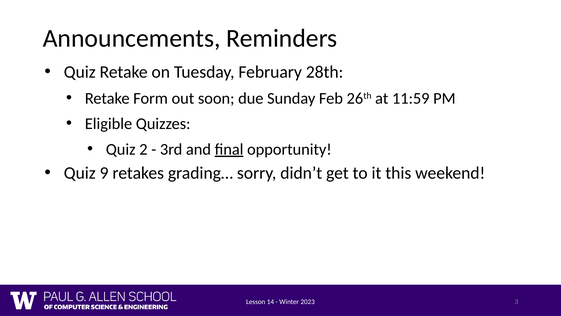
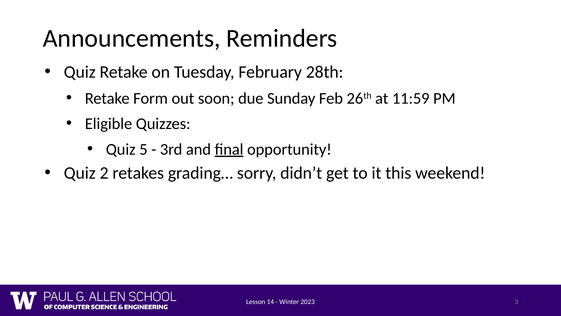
2: 2 -> 5
9: 9 -> 2
